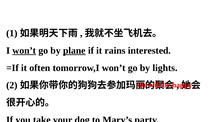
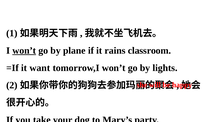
plane underline: present -> none
interested: interested -> classroom
often: often -> want
